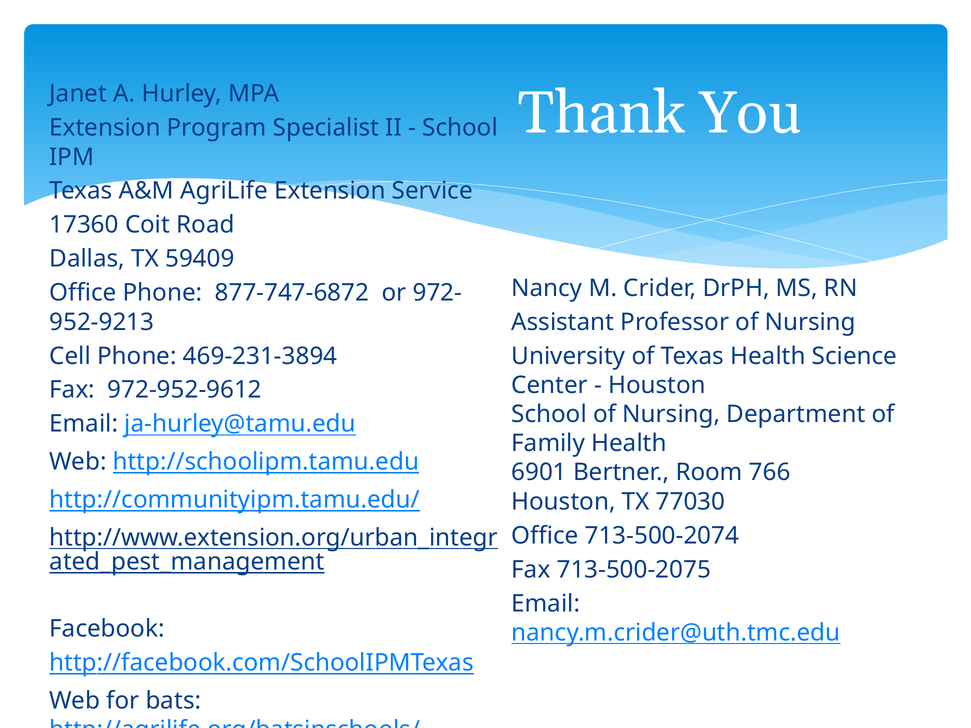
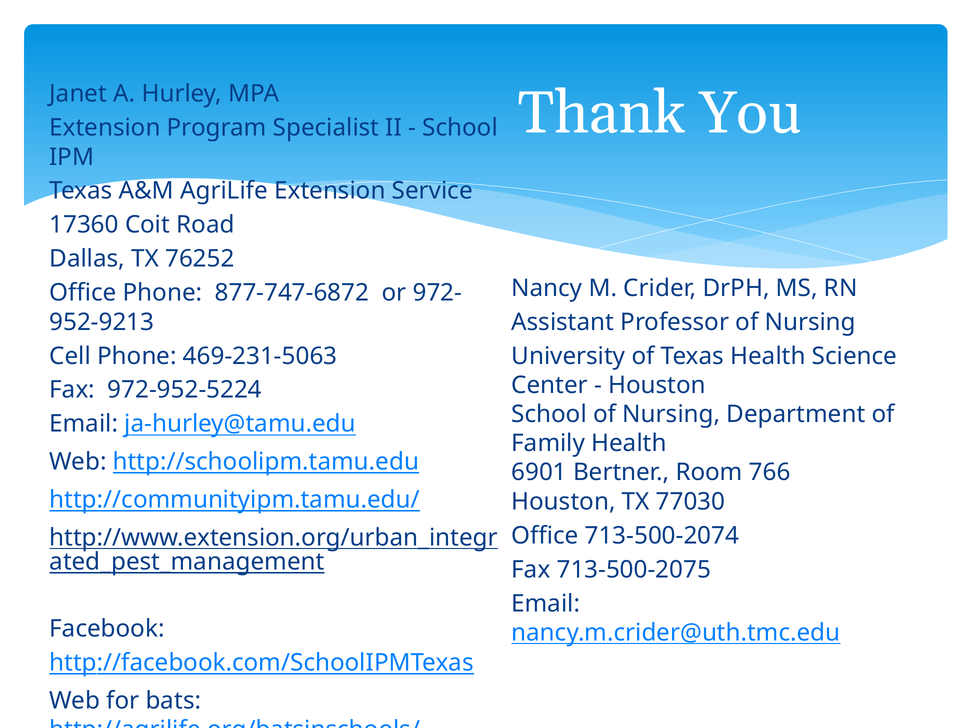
59409: 59409 -> 76252
469-231-3894: 469-231-3894 -> 469-231-5063
972-952-9612: 972-952-9612 -> 972-952-5224
